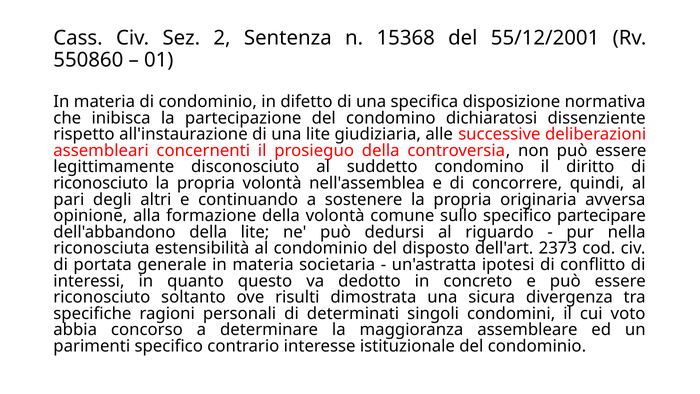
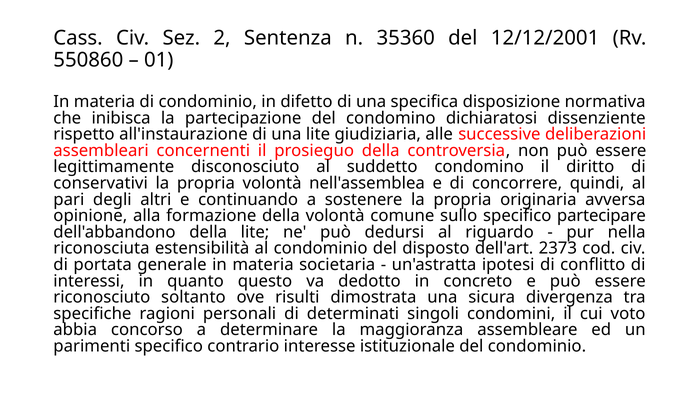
15368: 15368 -> 35360
55/12/2001: 55/12/2001 -> 12/12/2001
riconosciuto at (101, 183): riconosciuto -> conservativi
